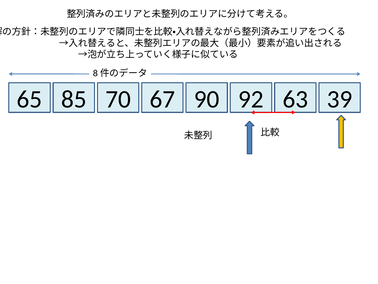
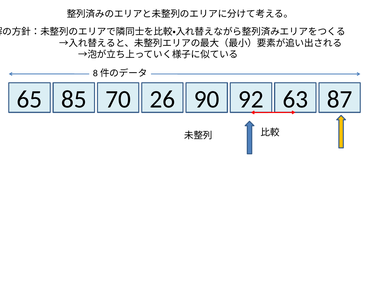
67: 67 -> 26
39: 39 -> 87
